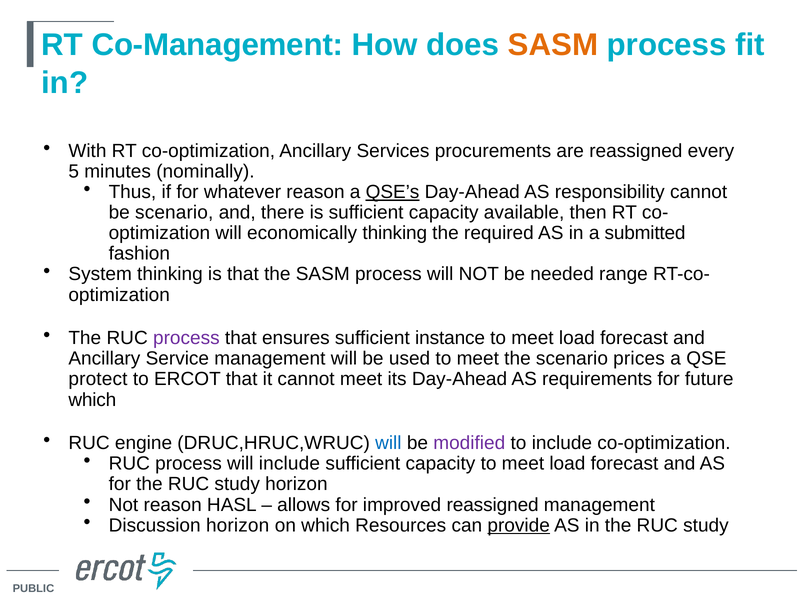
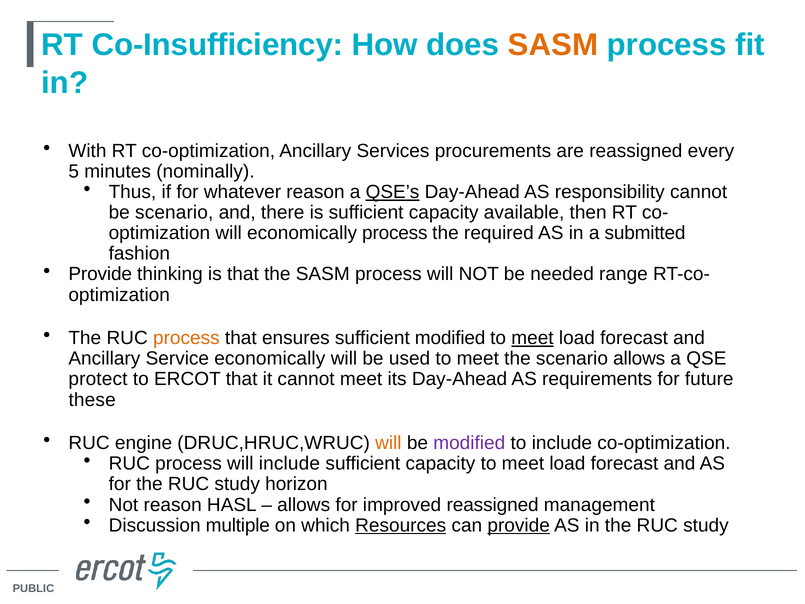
Co-Management: Co-Management -> Co-Insufficiency
economically thinking: thinking -> process
System at (100, 274): System -> Provide
process at (186, 338) colour: purple -> orange
sufficient instance: instance -> modified
meet at (532, 338) underline: none -> present
Service management: management -> economically
scenario prices: prices -> allows
which at (92, 400): which -> these
will at (388, 443) colour: blue -> orange
Discussion horizon: horizon -> multiple
Resources underline: none -> present
